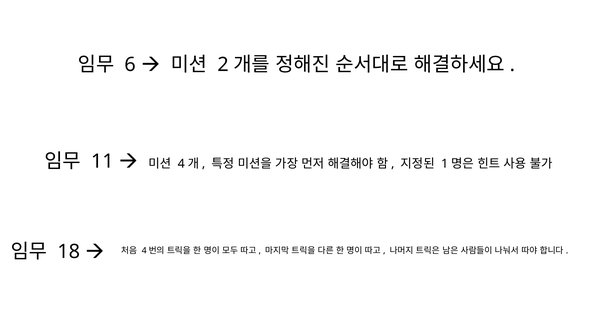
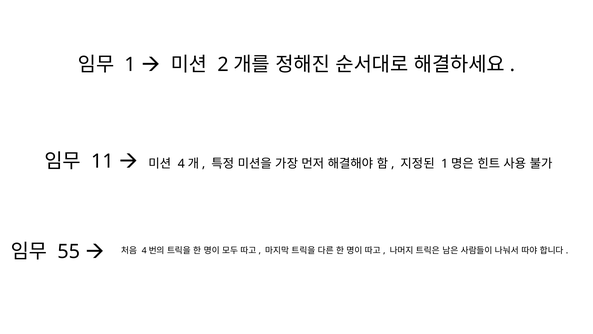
6 at (130, 65): 6 -> 1
18: 18 -> 55
